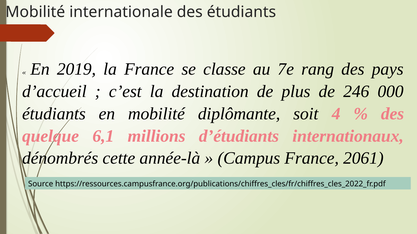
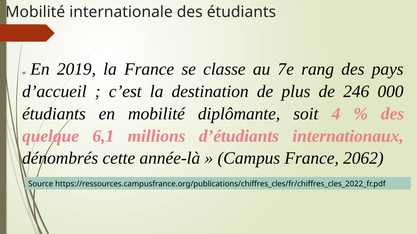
2061: 2061 -> 2062
